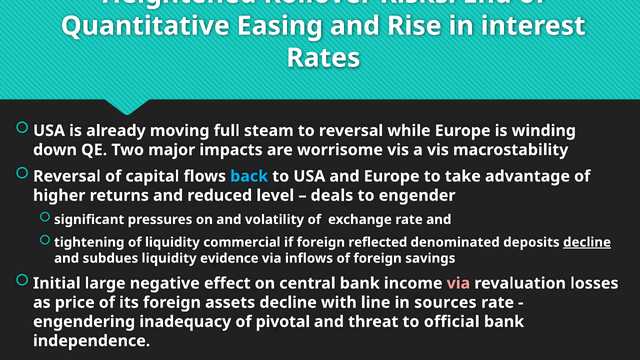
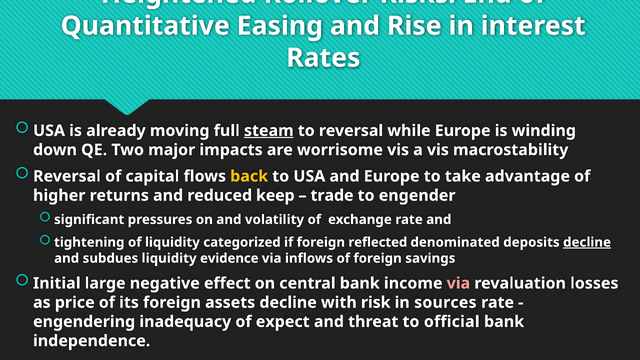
steam underline: none -> present
back colour: light blue -> yellow
level: level -> keep
deals: deals -> trade
commercial: commercial -> categorized
line: line -> risk
pivotal: pivotal -> expect
